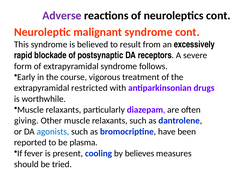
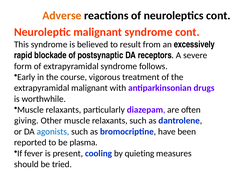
Adverse colour: purple -> orange
extrapyramidal restricted: restricted -> malignant
believes: believes -> quieting
